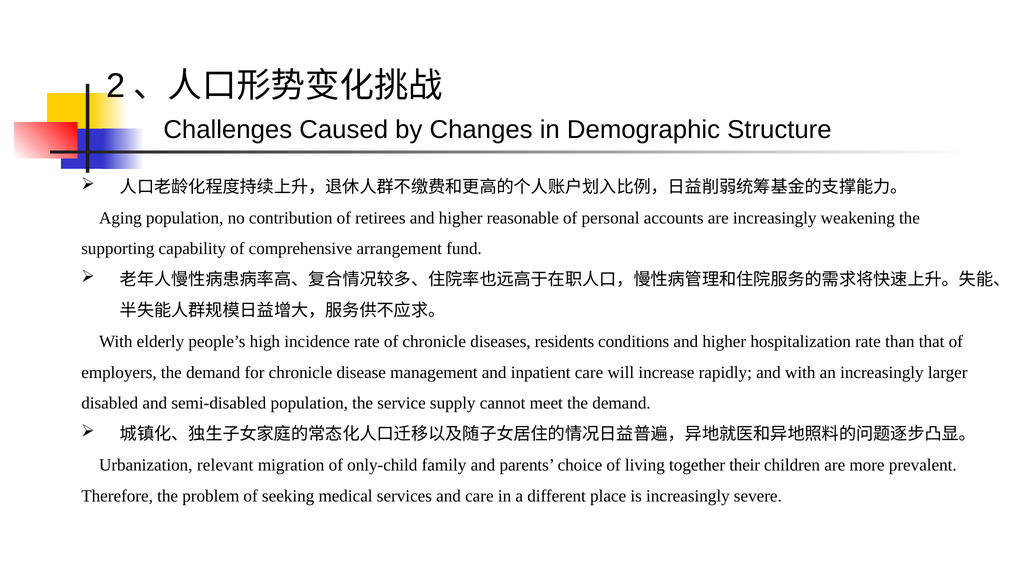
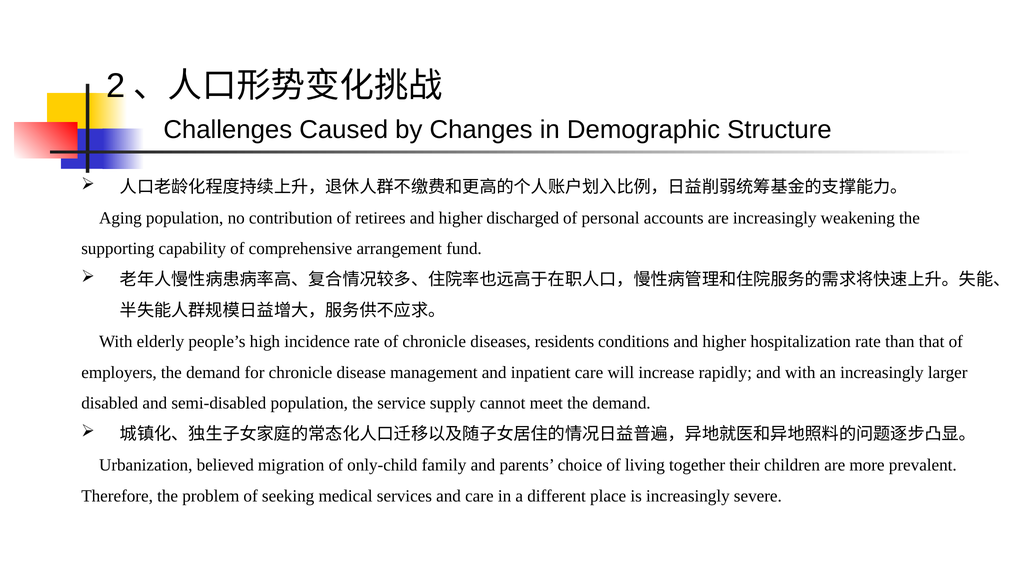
reasonable: reasonable -> discharged
relevant: relevant -> believed
